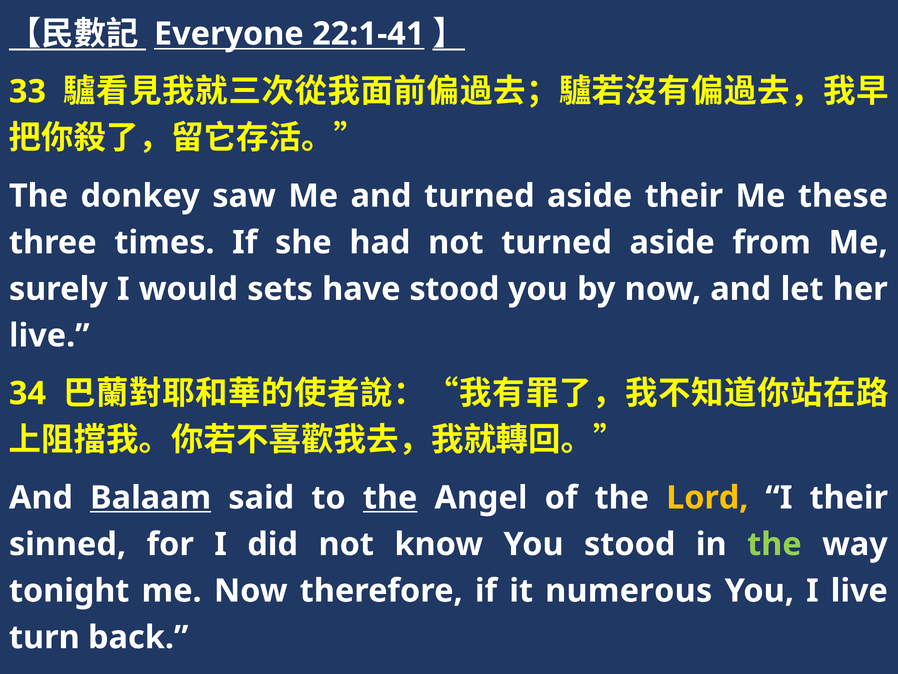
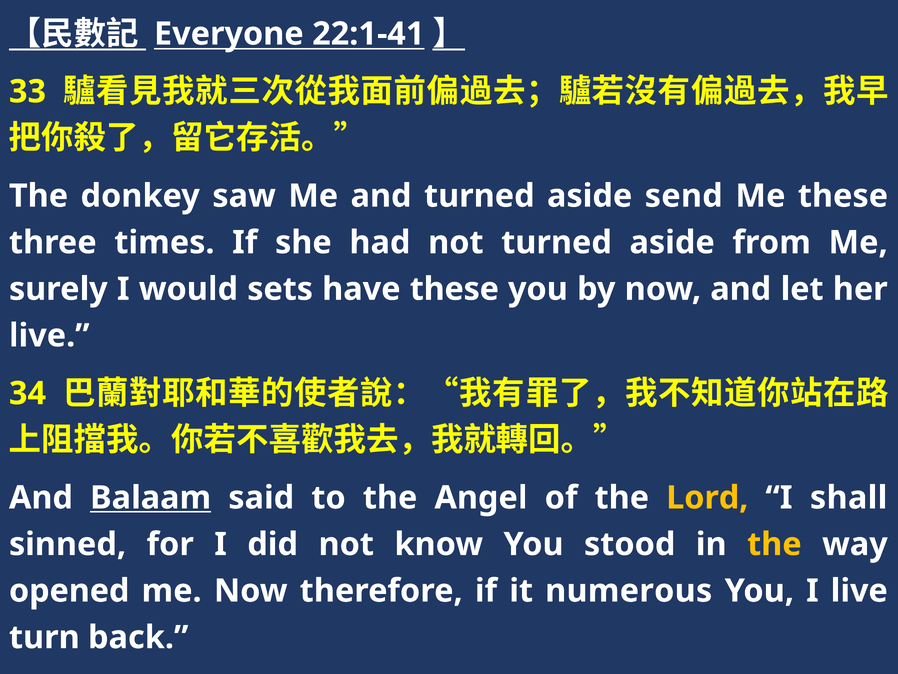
aside their: their -> send
have stood: stood -> these
the at (390, 497) underline: present -> none
I their: their -> shall
the at (774, 544) colour: light green -> yellow
tonight: tonight -> opened
